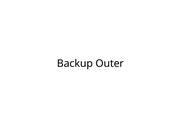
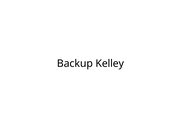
Outer: Outer -> Kelley
